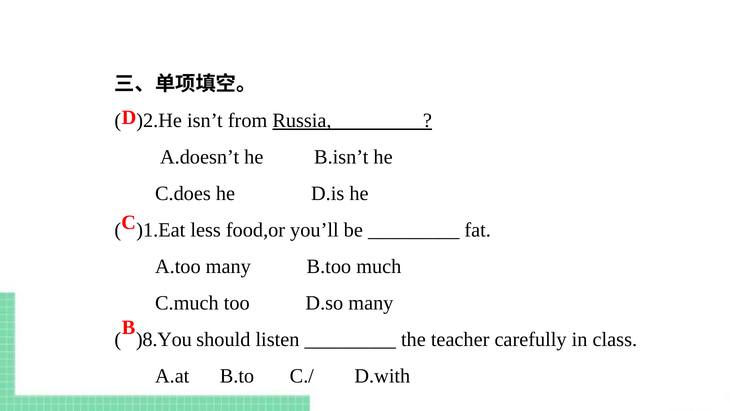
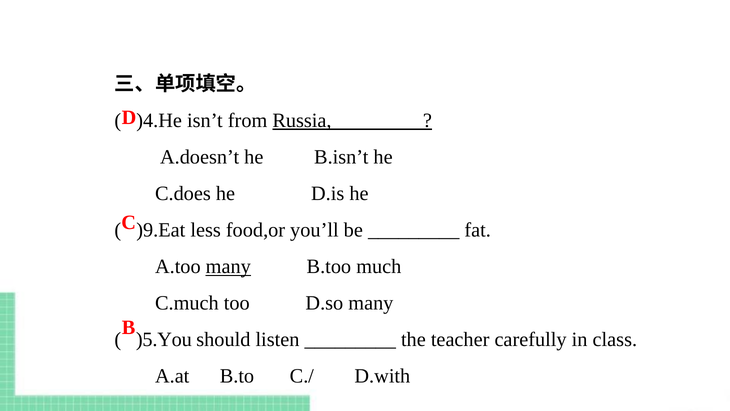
)2.He: )2.He -> )4.He
)1.Eat: )1.Eat -> )9.Eat
many at (228, 266) underline: none -> present
)8.You: )8.You -> )5.You
